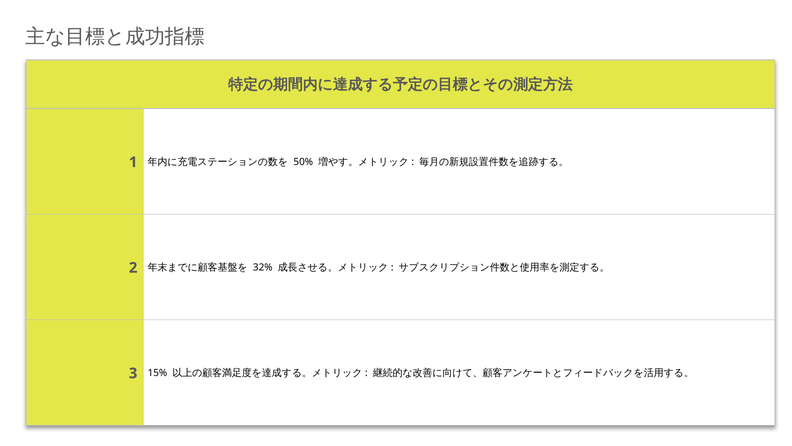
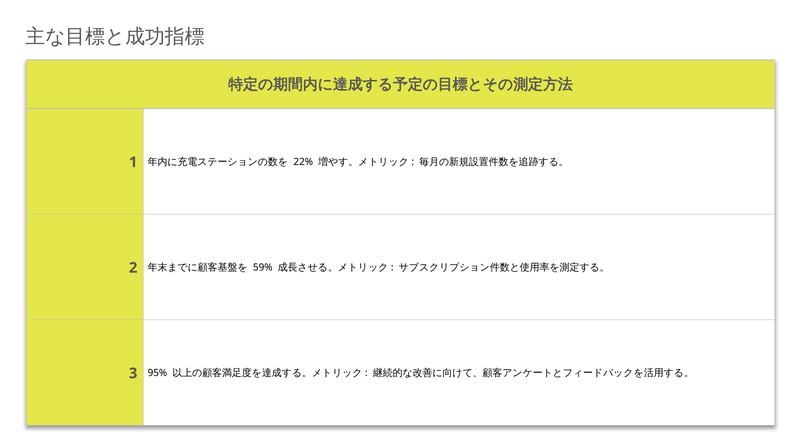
50%: 50% -> 22%
32%: 32% -> 59%
15%: 15% -> 95%
